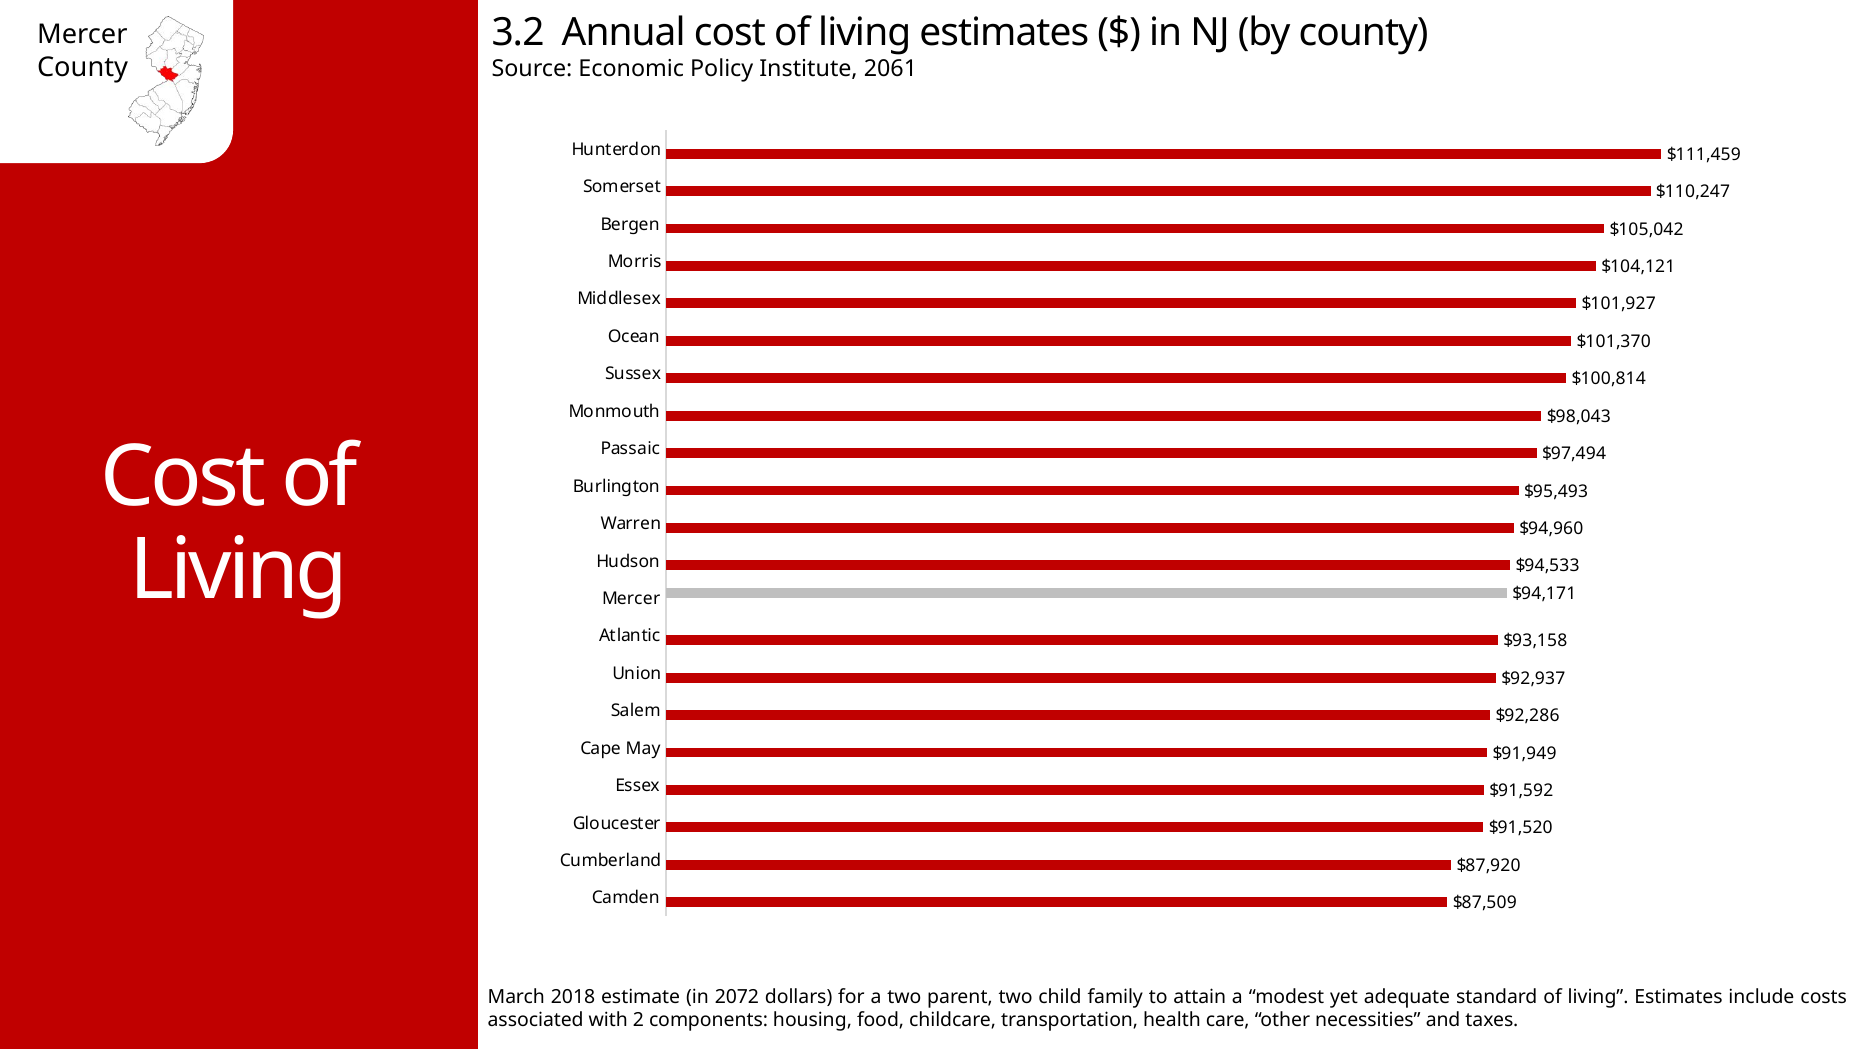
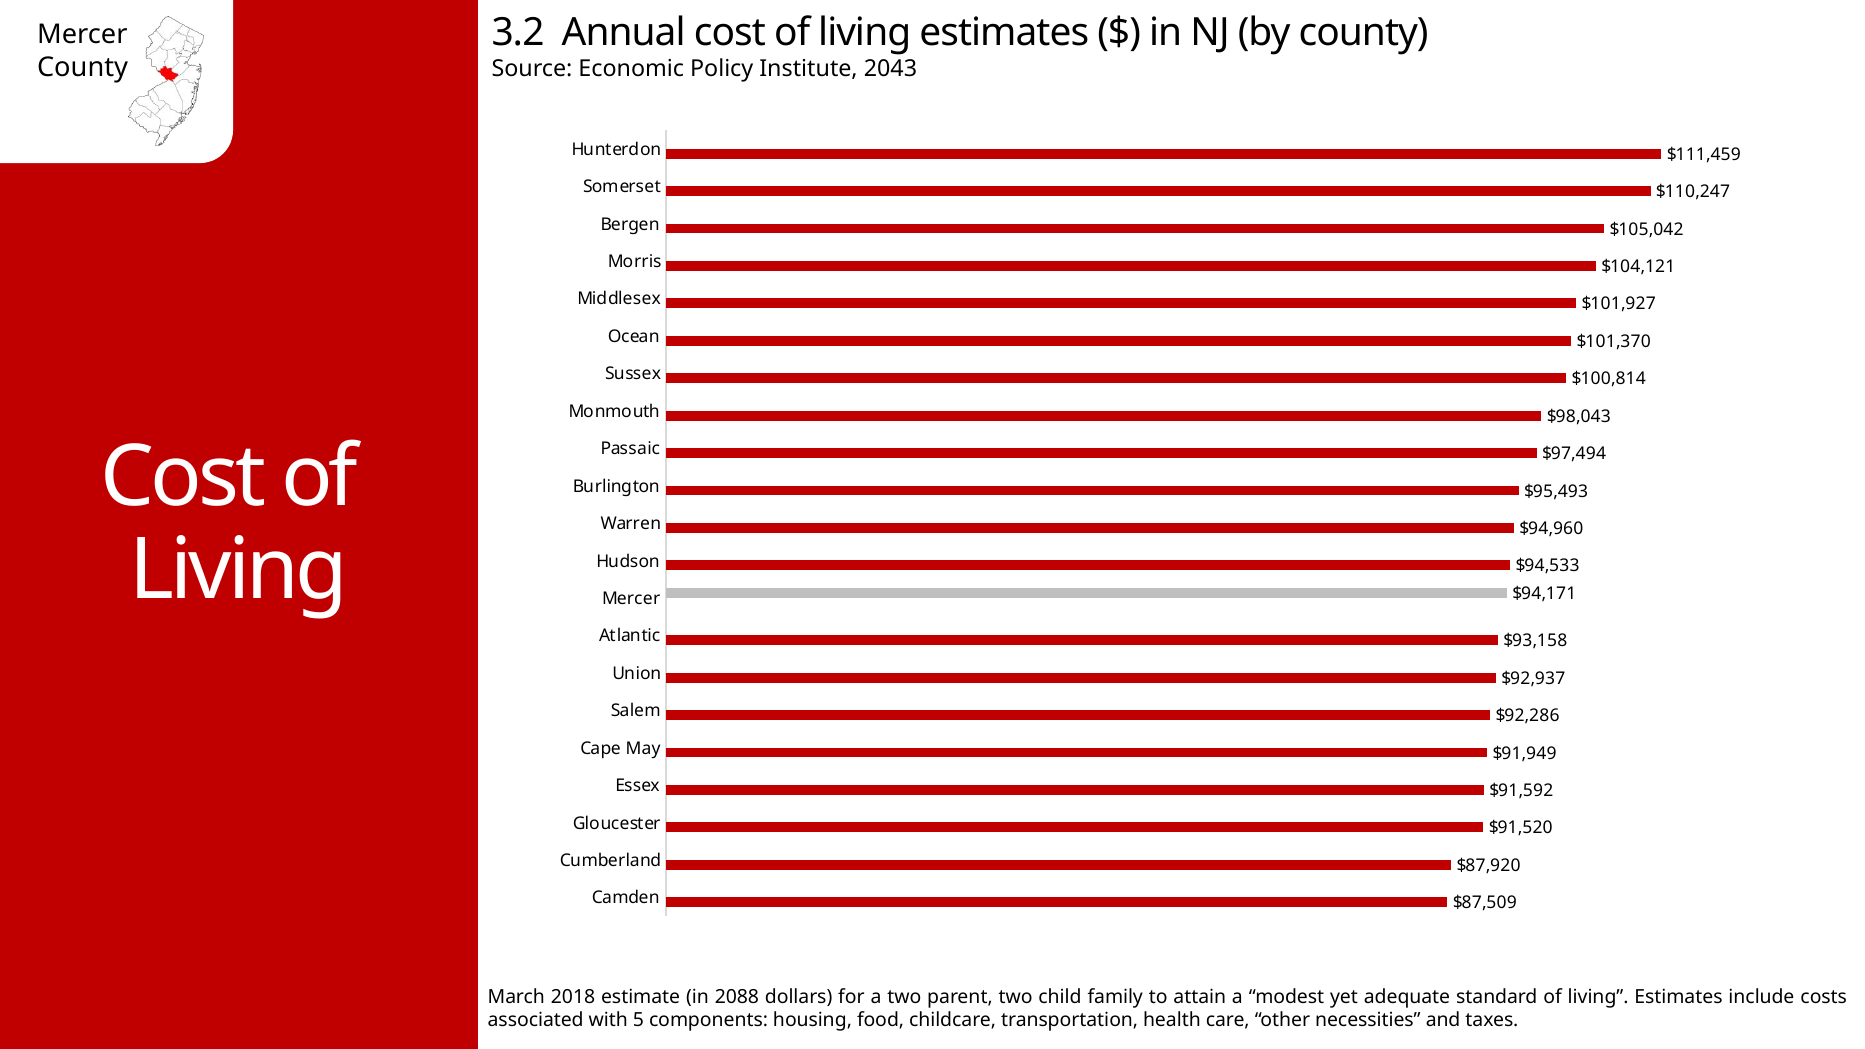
2061: 2061 -> 2043
2072: 2072 -> 2088
2: 2 -> 5
